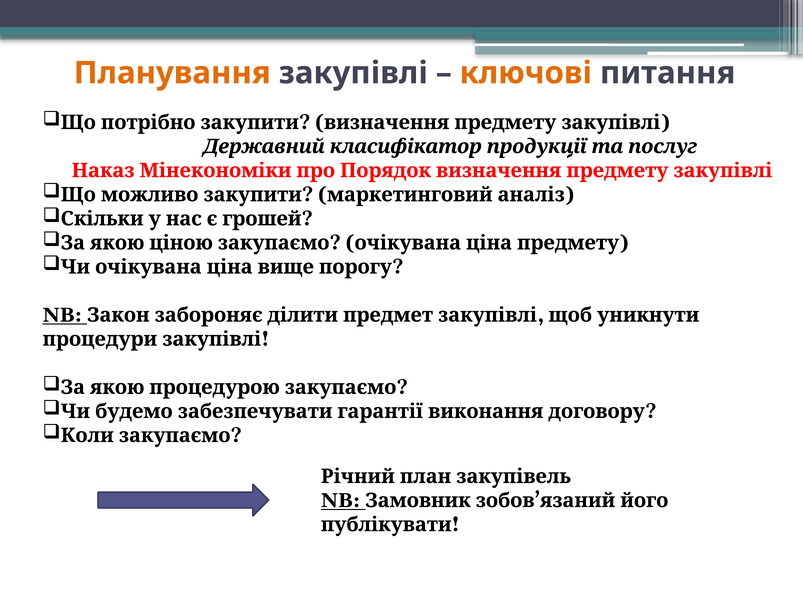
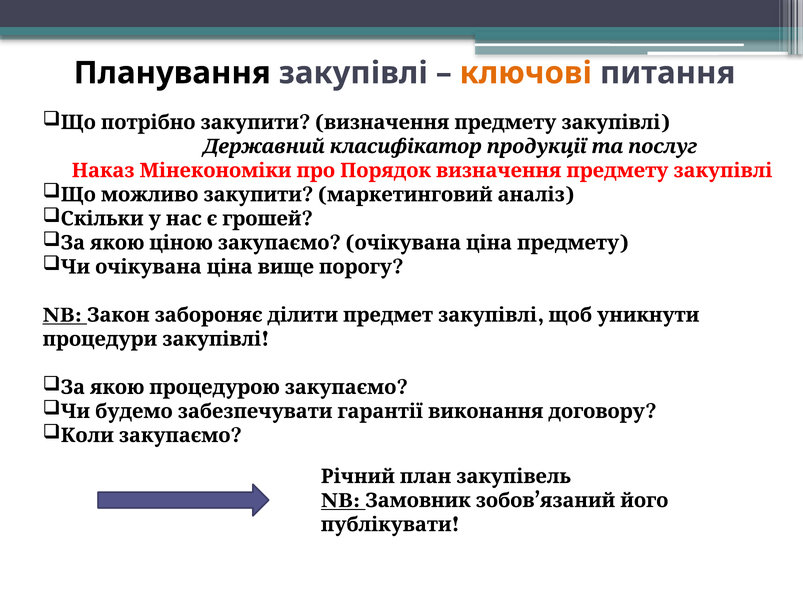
Планування colour: orange -> black
